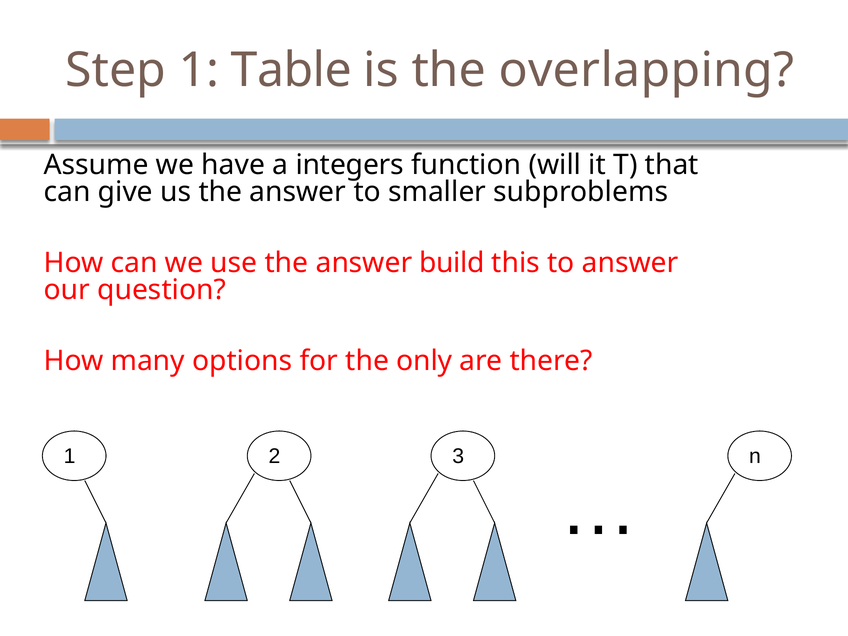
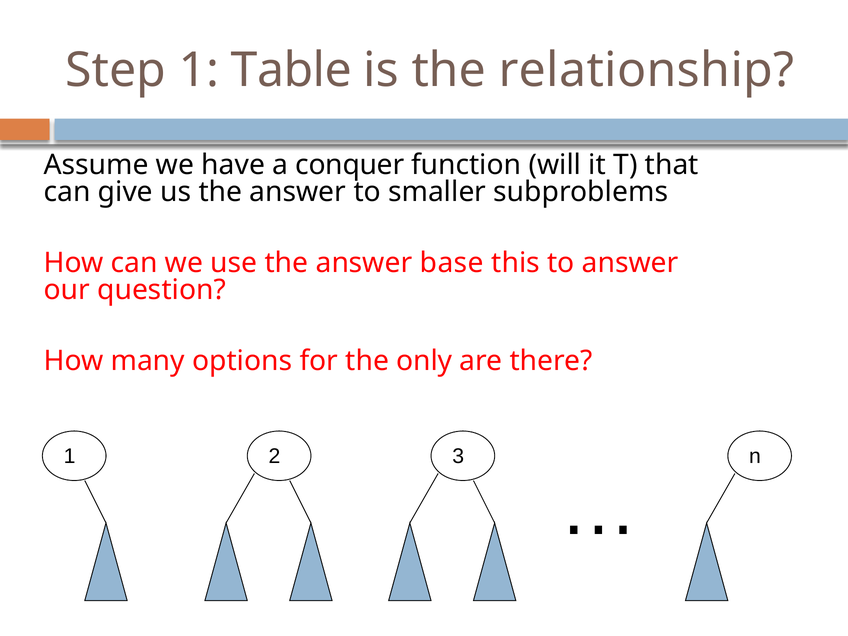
overlapping: overlapping -> relationship
integers: integers -> conquer
build: build -> base
